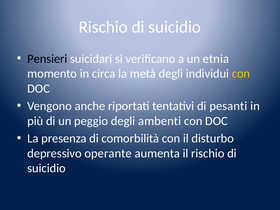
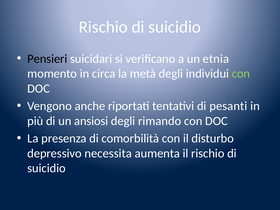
con at (241, 74) colour: yellow -> light green
peggio: peggio -> ansiosi
ambenti: ambenti -> rimando
operante: operante -> necessita
